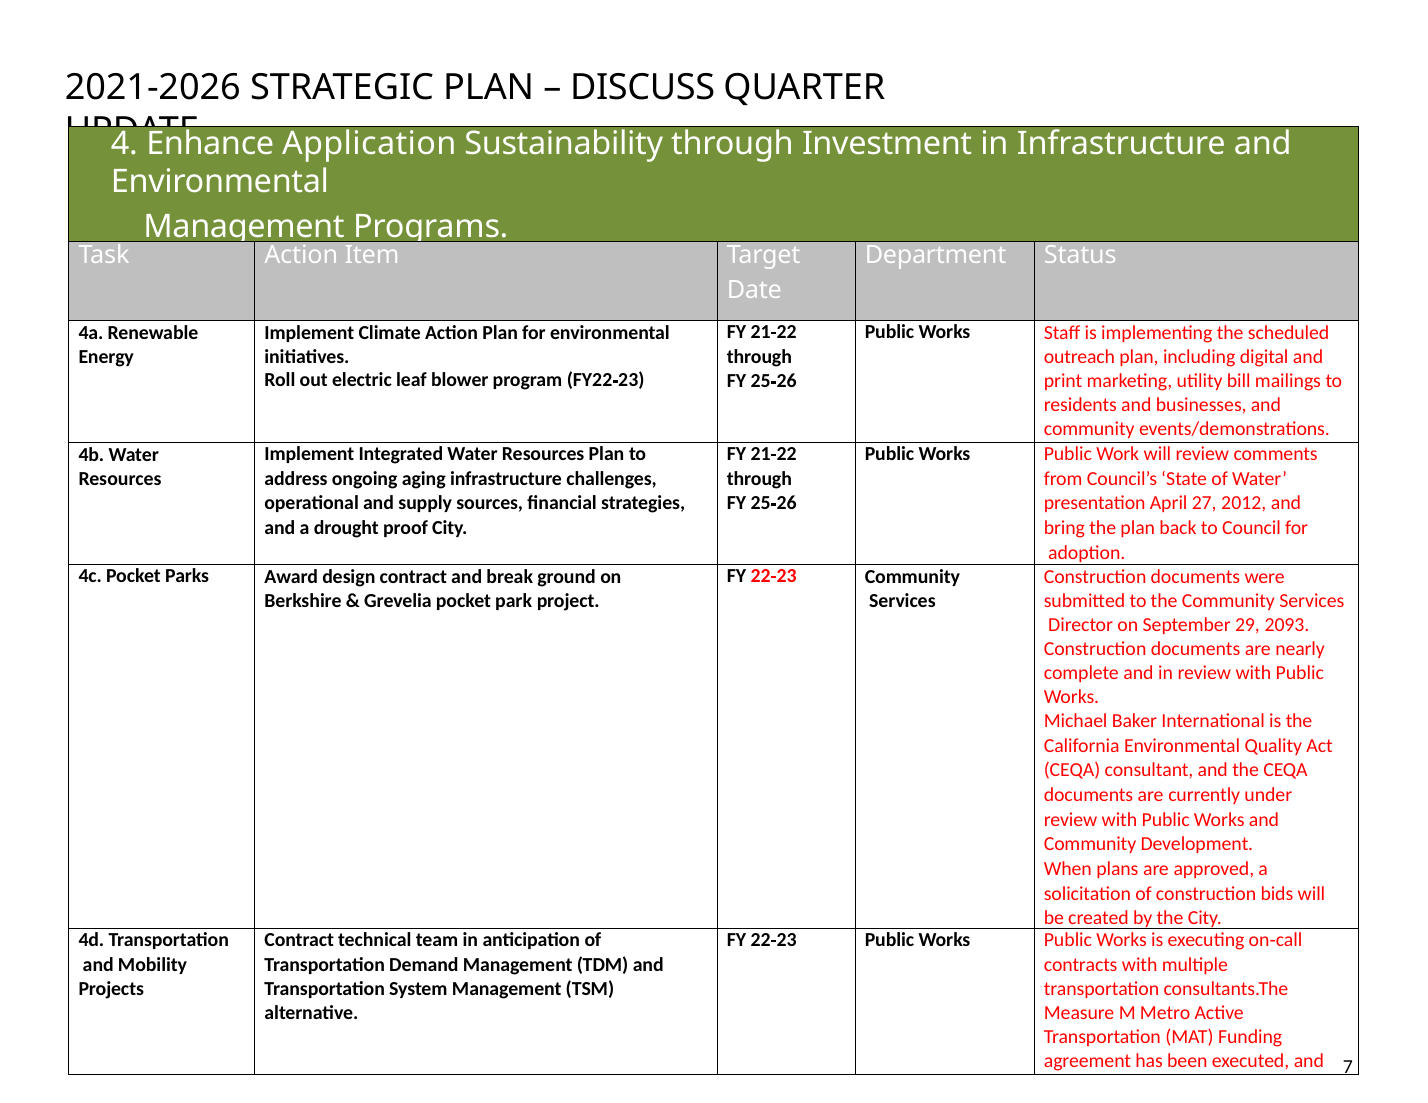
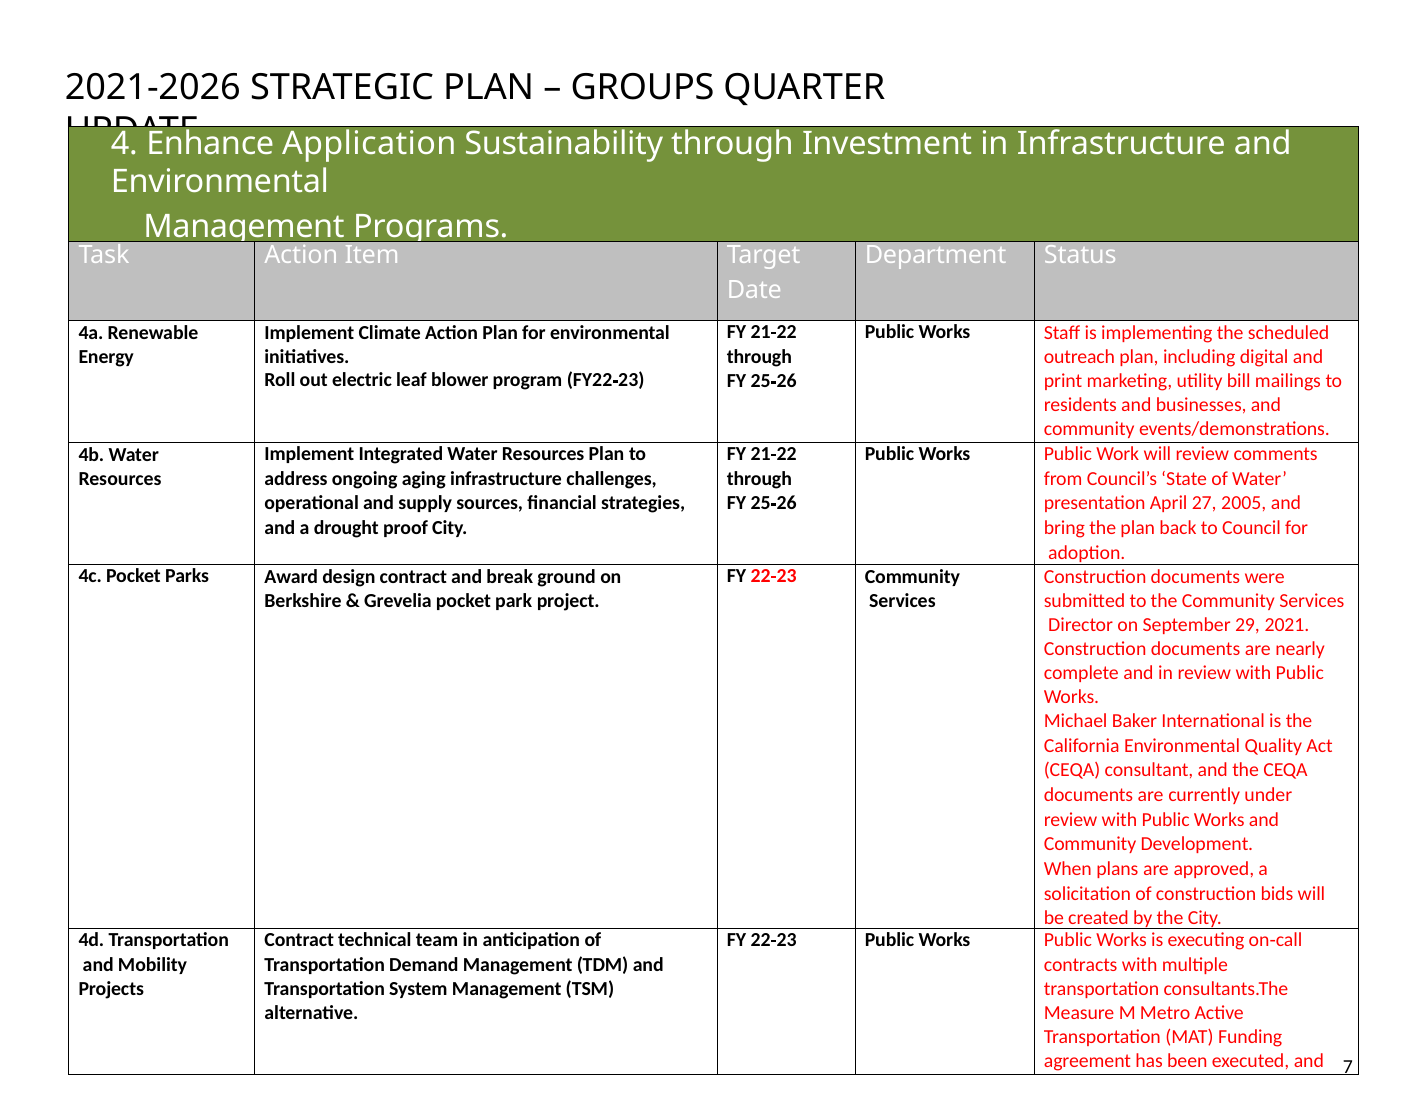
DISCUSS: DISCUSS -> GROUPS
2012: 2012 -> 2005
2093: 2093 -> 2021
